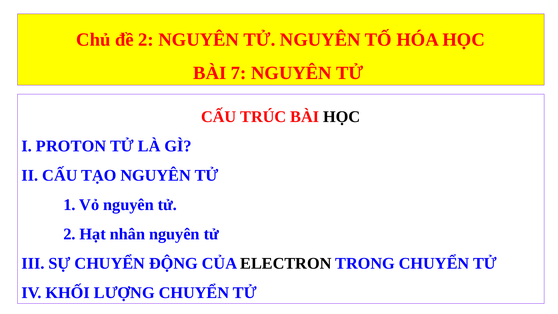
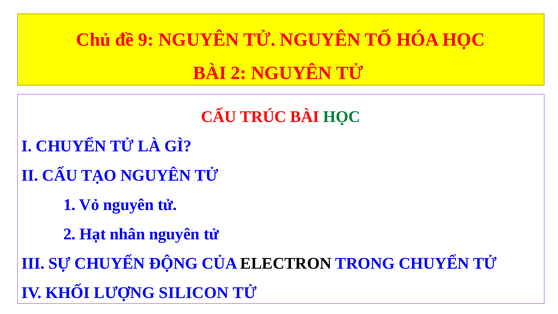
đề 2: 2 -> 9
BÀI 7: 7 -> 2
HỌC at (342, 117) colour: black -> green
I PROTON: PROTON -> CHUYỂN
LƯỢNG CHUYỂN: CHUYỂN -> SILICON
